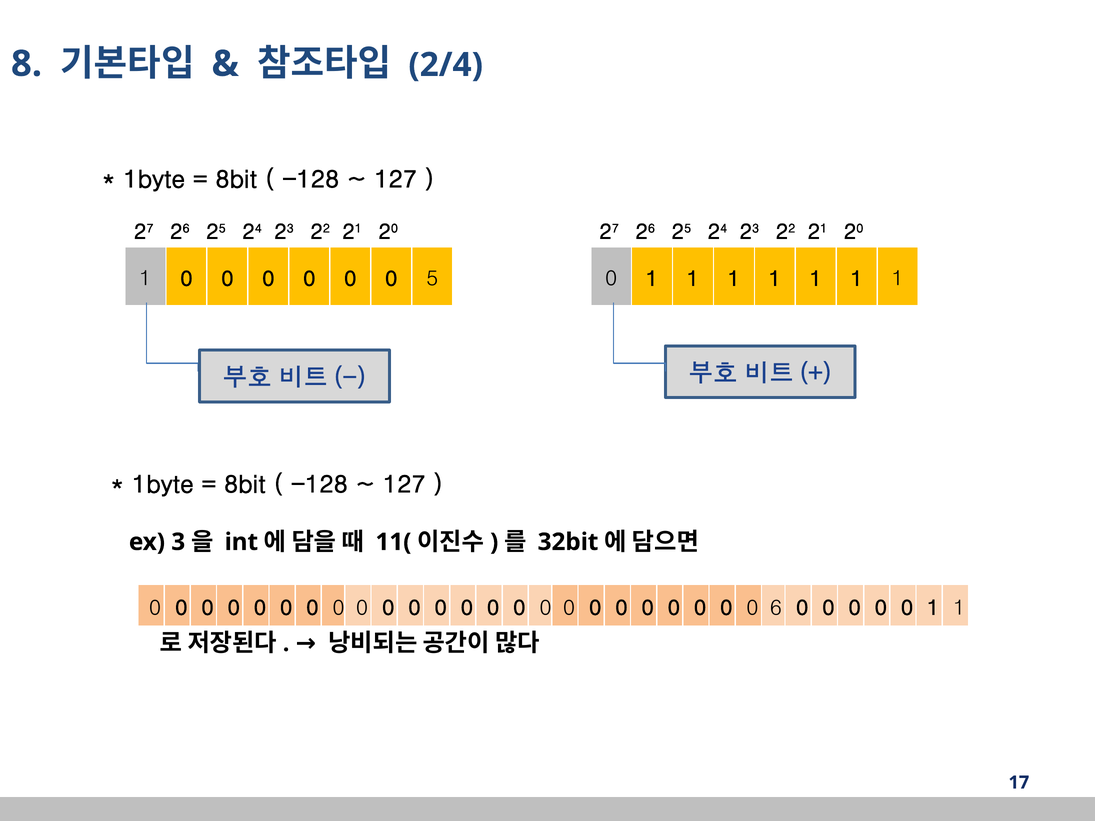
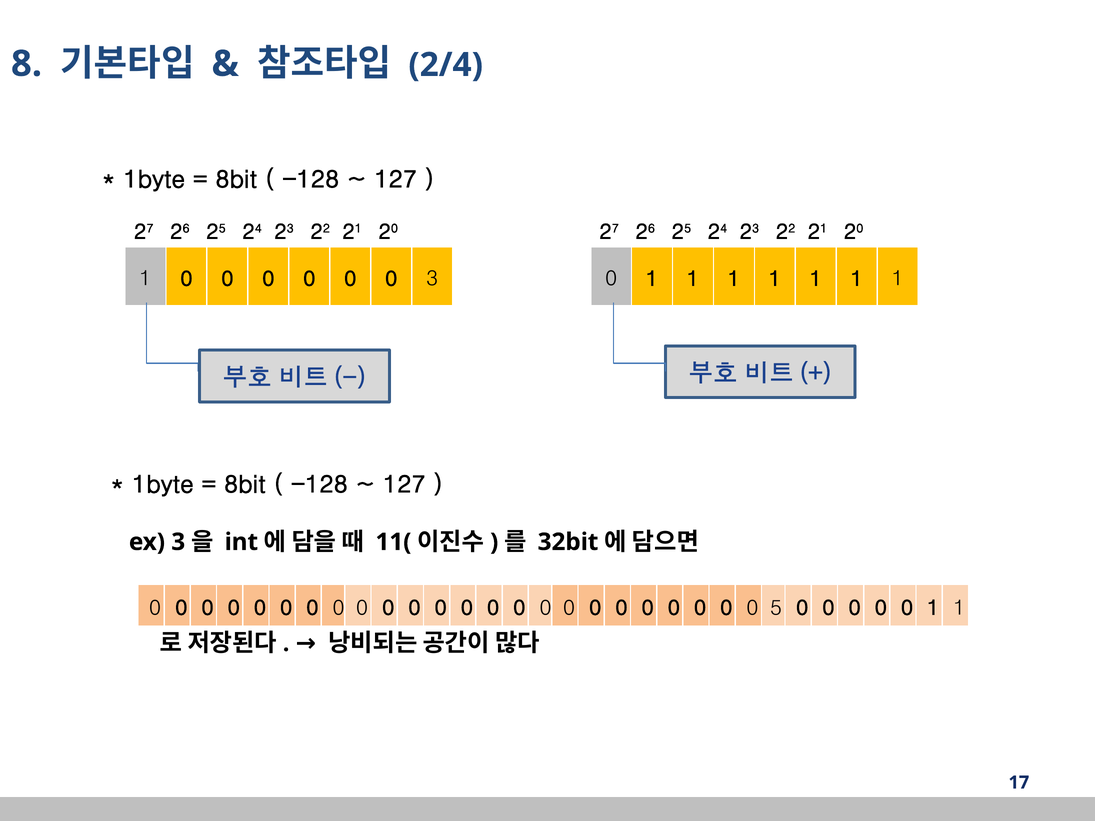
0 5: 5 -> 3
6: 6 -> 5
